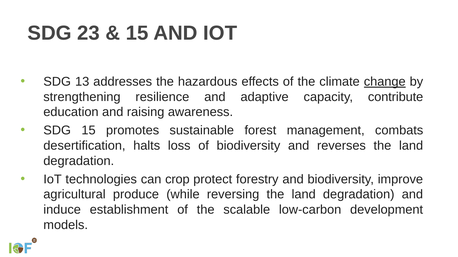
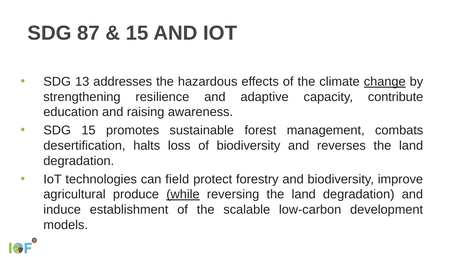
23: 23 -> 87
crop: crop -> field
while underline: none -> present
